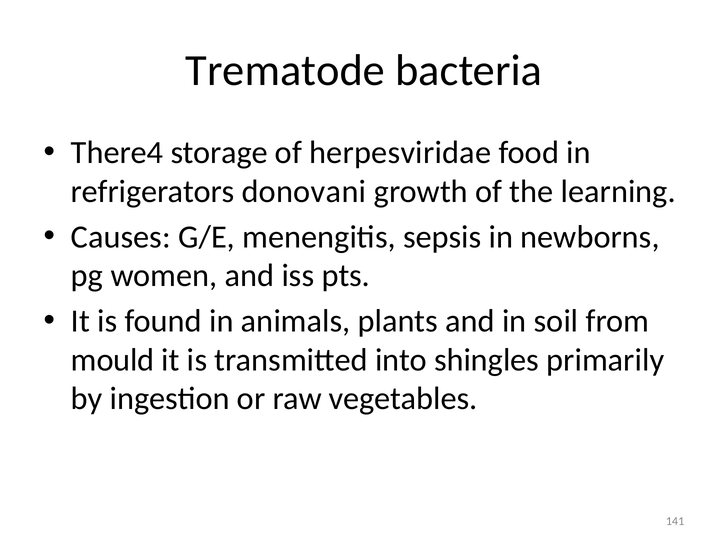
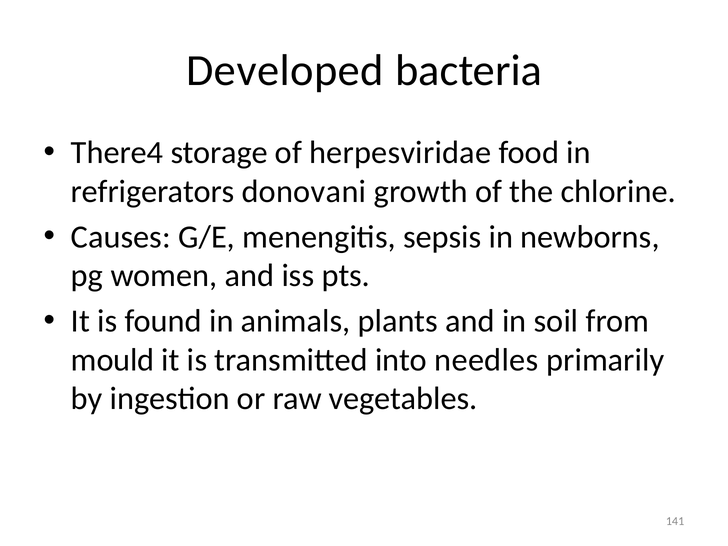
Trematode: Trematode -> Developed
learning: learning -> chlorine
shingles: shingles -> needles
